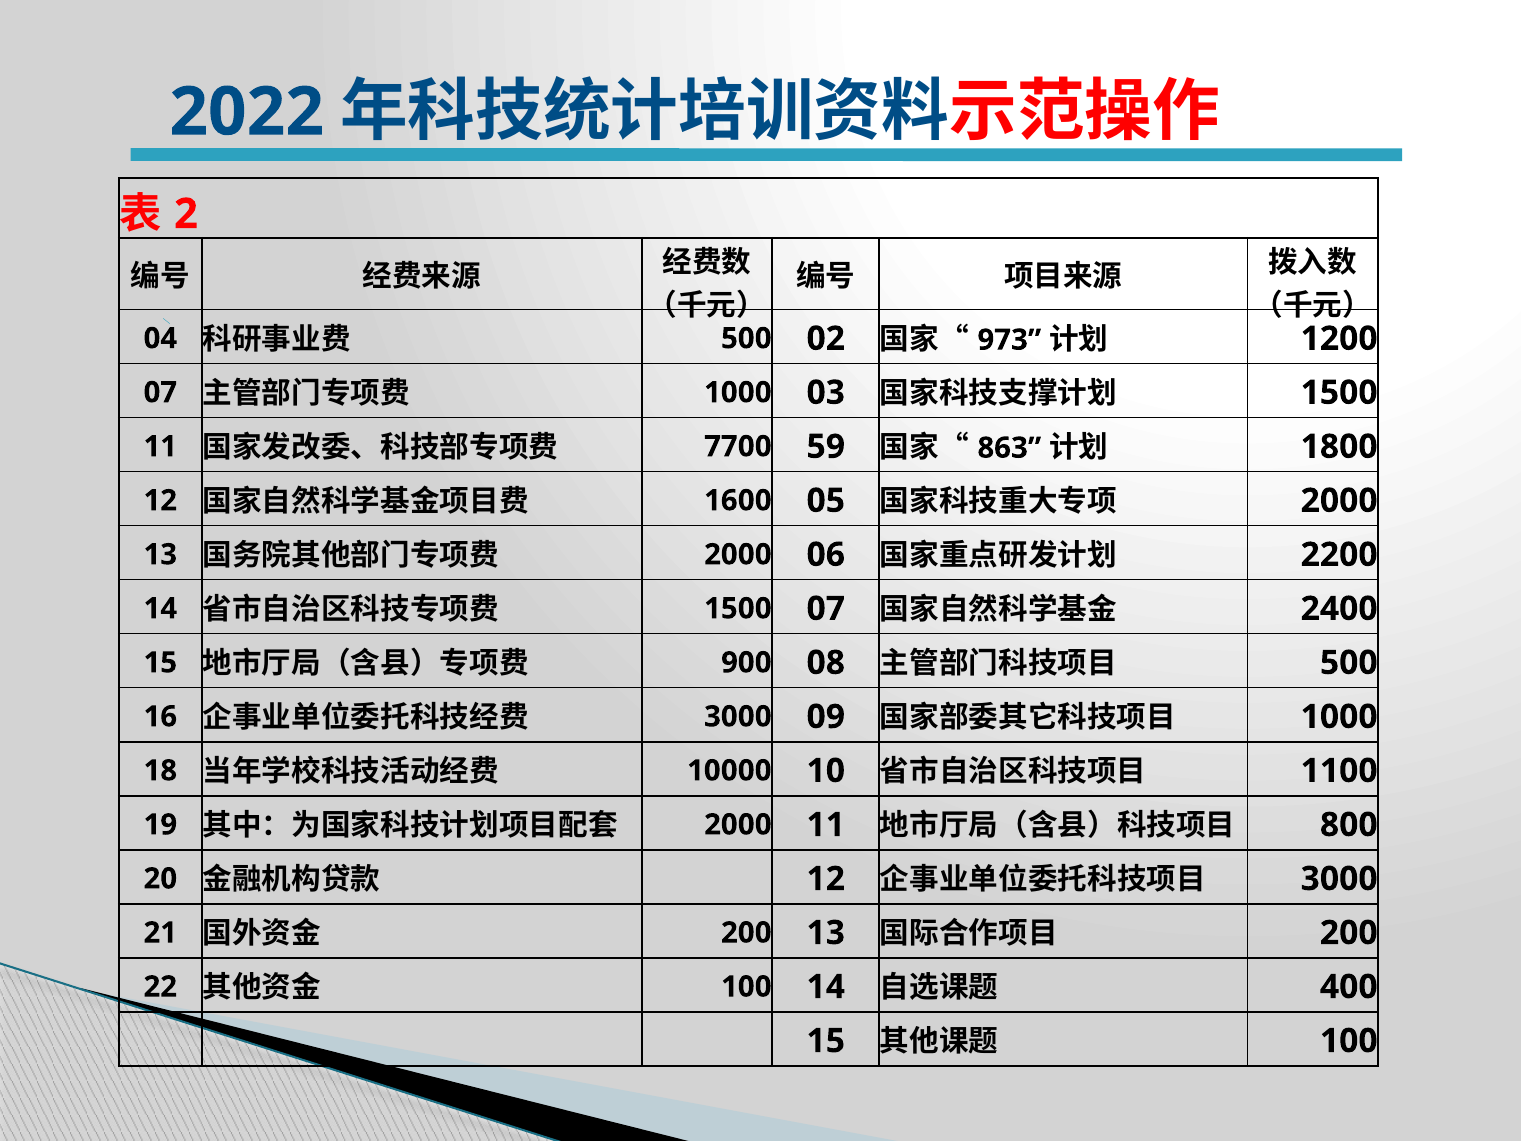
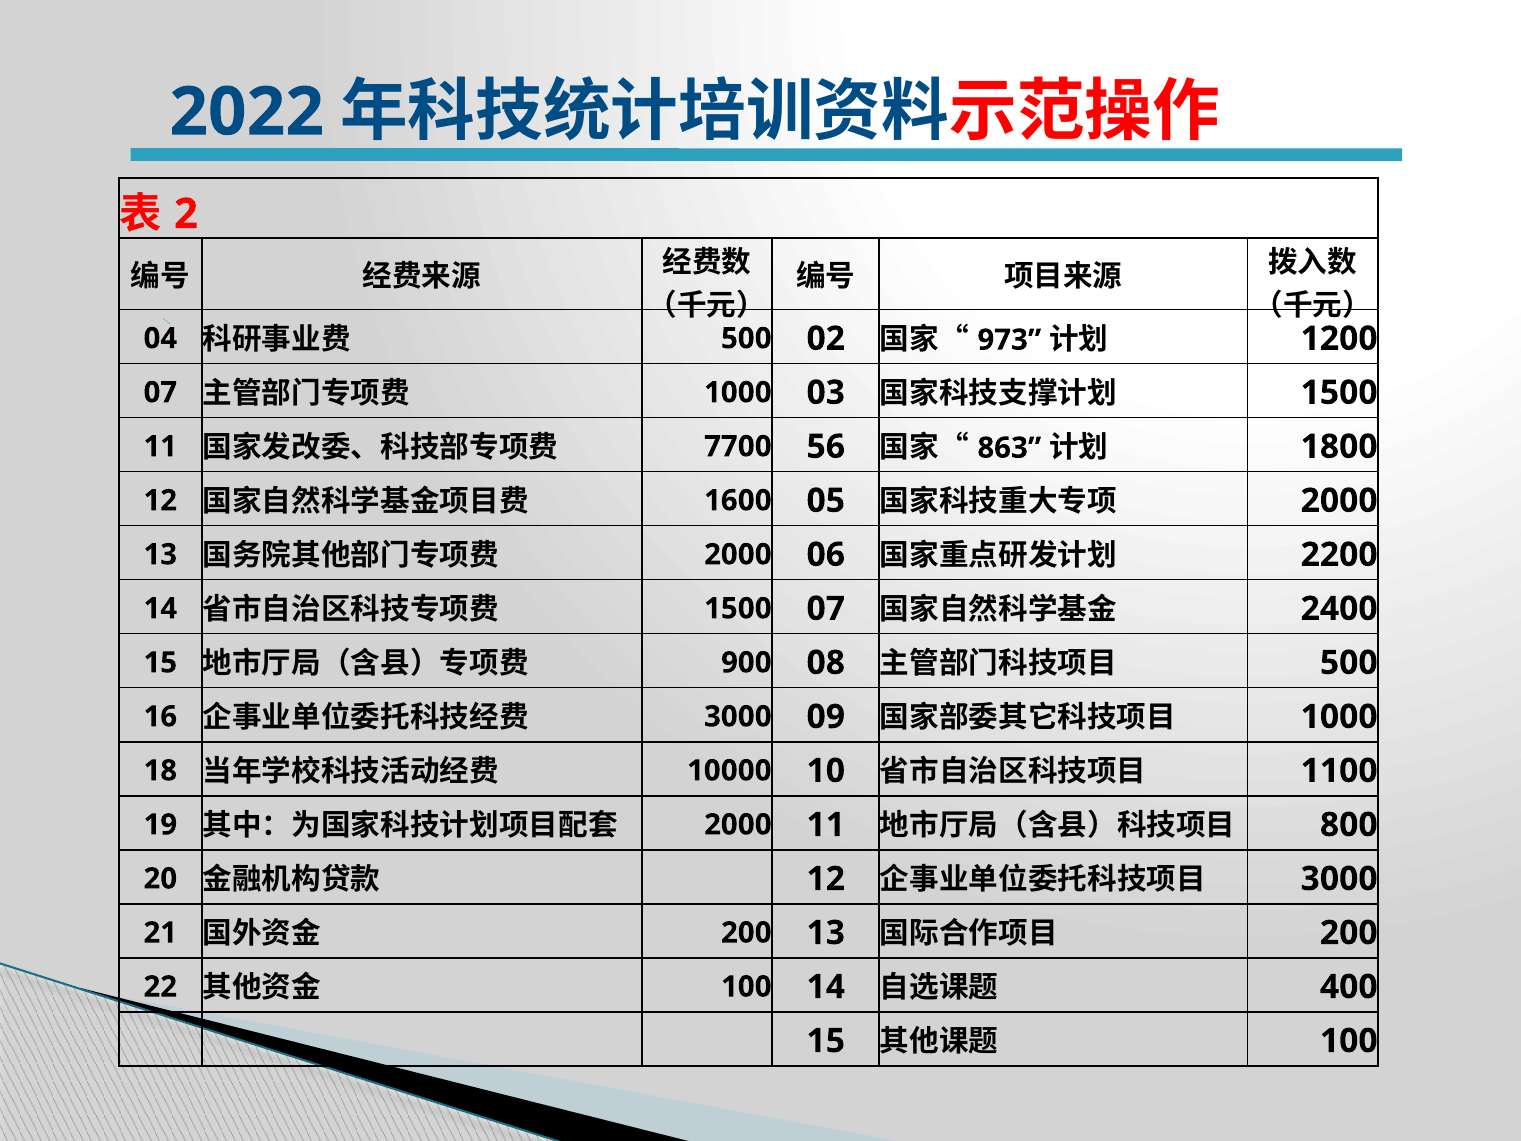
59: 59 -> 56
